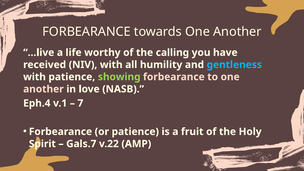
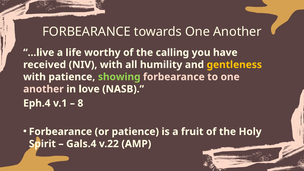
gentleness colour: light blue -> yellow
7: 7 -> 8
Gals.7: Gals.7 -> Gals.4
